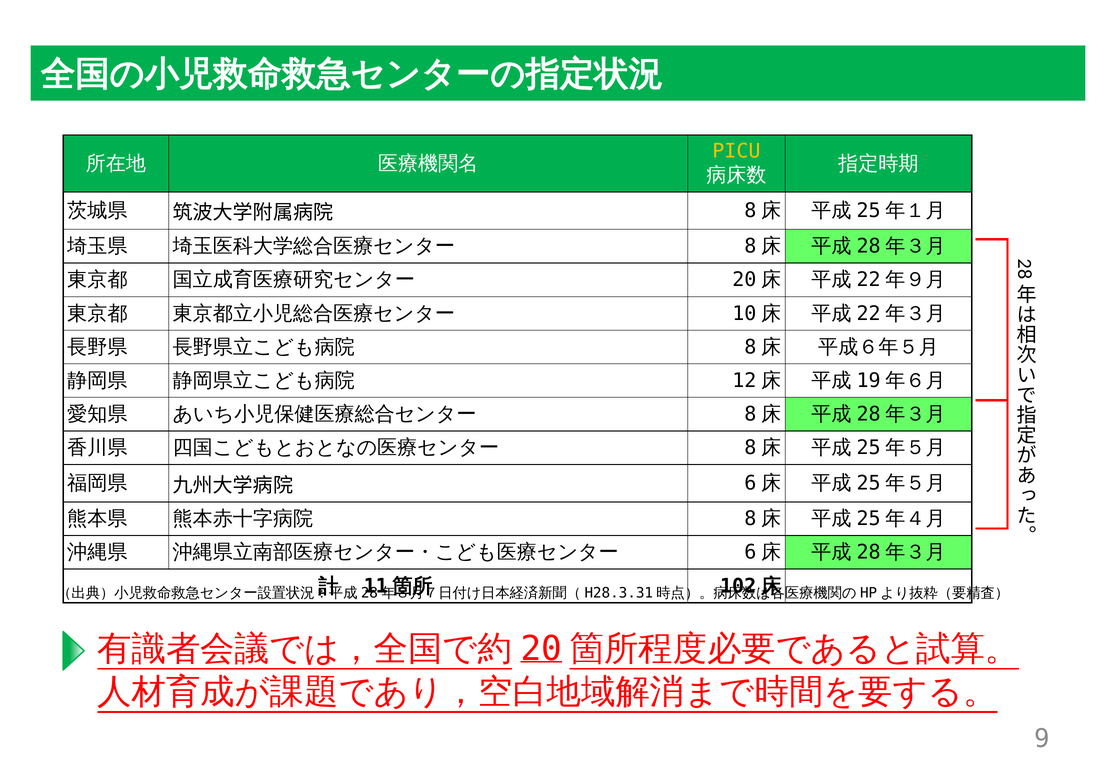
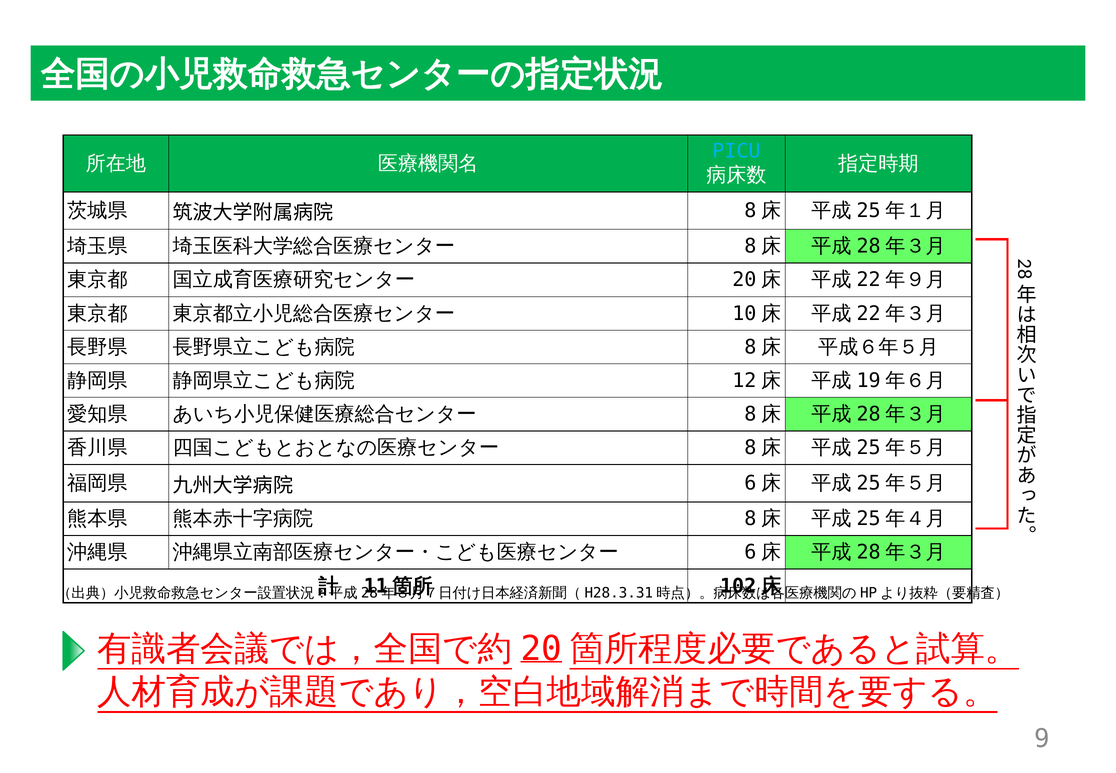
PICU colour: yellow -> light blue
